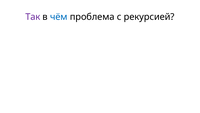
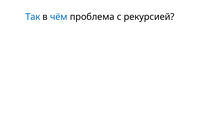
Так colour: purple -> blue
